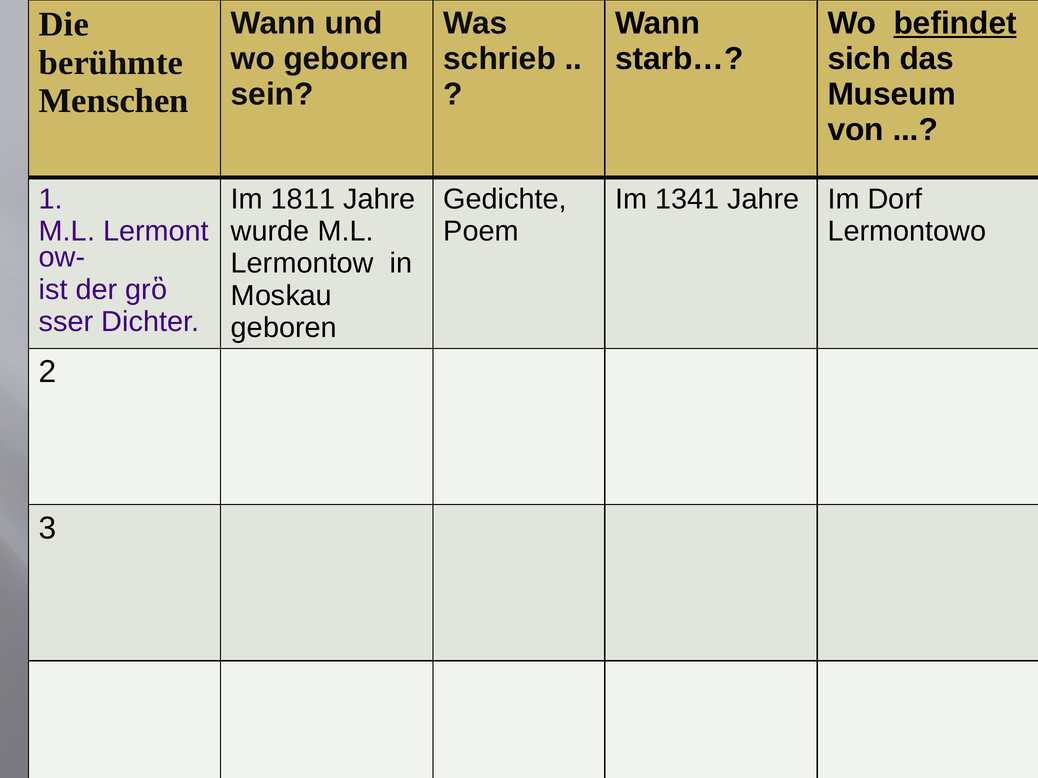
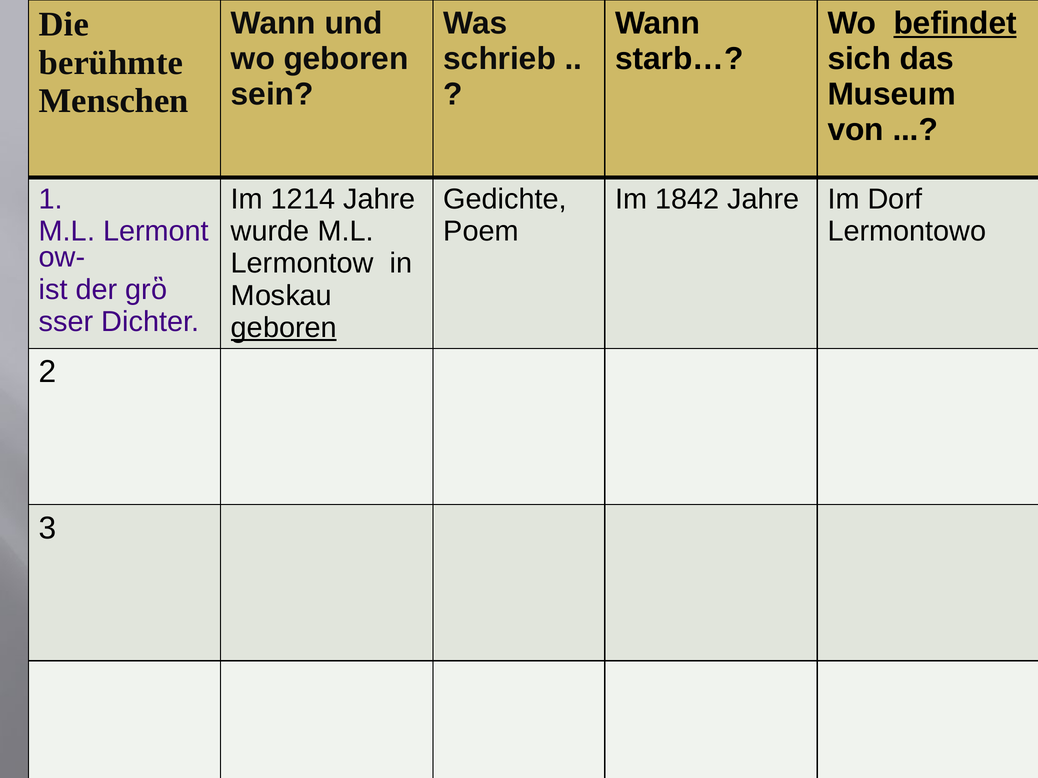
1811: 1811 -> 1214
1341: 1341 -> 1842
geboren at (284, 328) underline: none -> present
